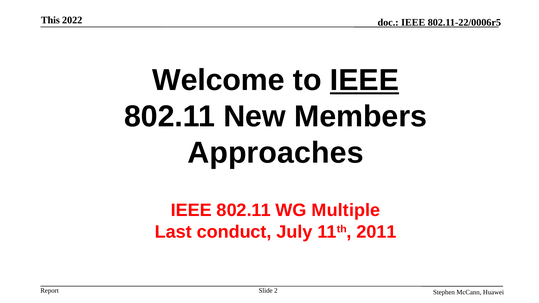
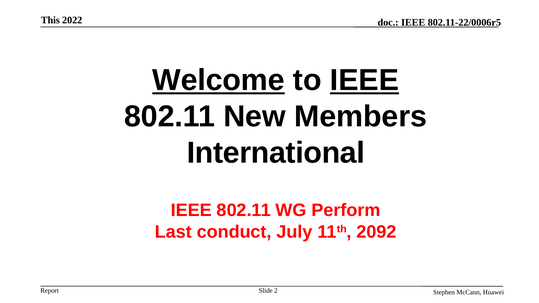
Welcome underline: none -> present
Approaches: Approaches -> International
Multiple: Multiple -> Perform
2011: 2011 -> 2092
